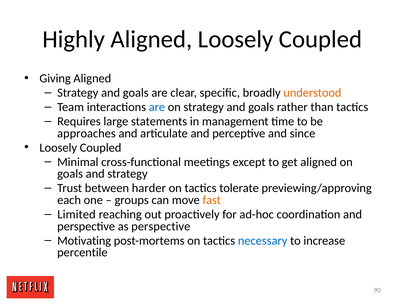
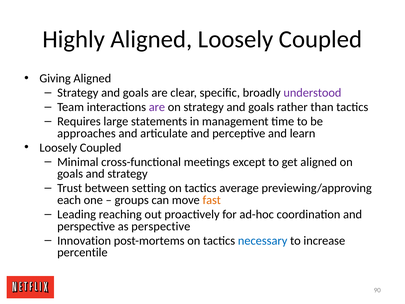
understood colour: orange -> purple
are at (157, 107) colour: blue -> purple
since: since -> learn
harder: harder -> setting
tolerate: tolerate -> average
Limited: Limited -> Leading
Motivating: Motivating -> Innovation
